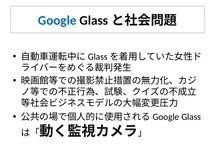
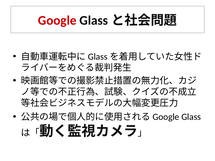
Google colour: blue -> red
